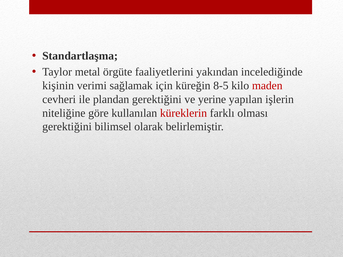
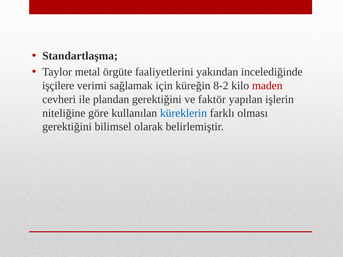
kişinin: kişinin -> işçilere
8-5: 8-5 -> 8-2
yerine: yerine -> faktör
küreklerin colour: red -> blue
